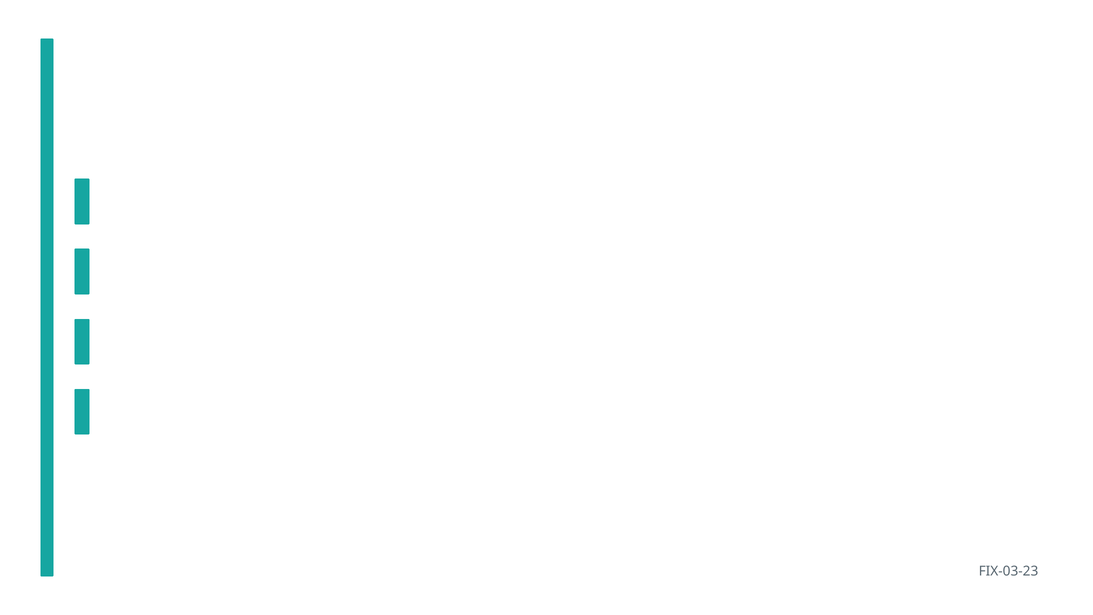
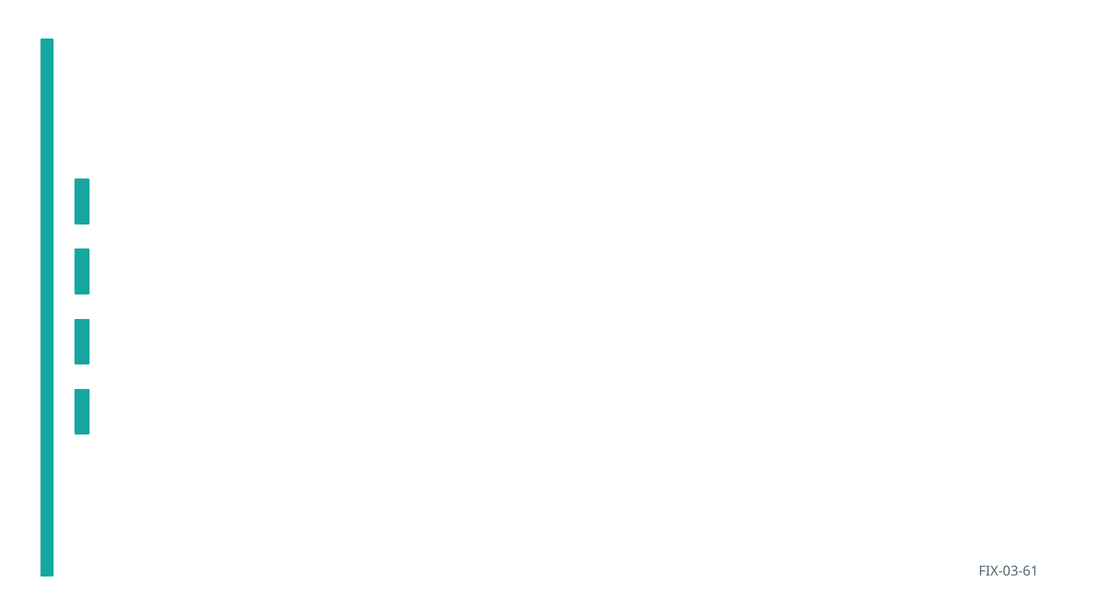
FIX-03-23: FIX-03-23 -> FIX-03-61
